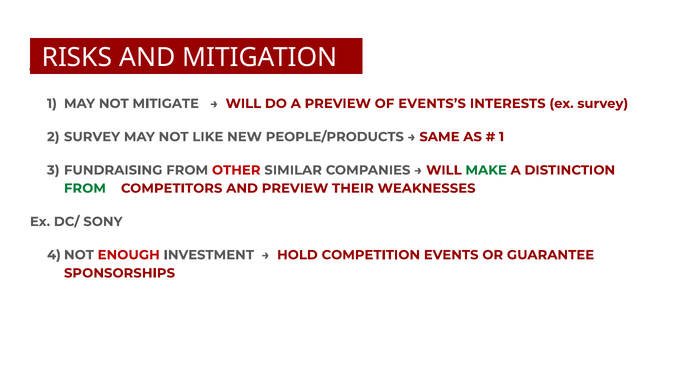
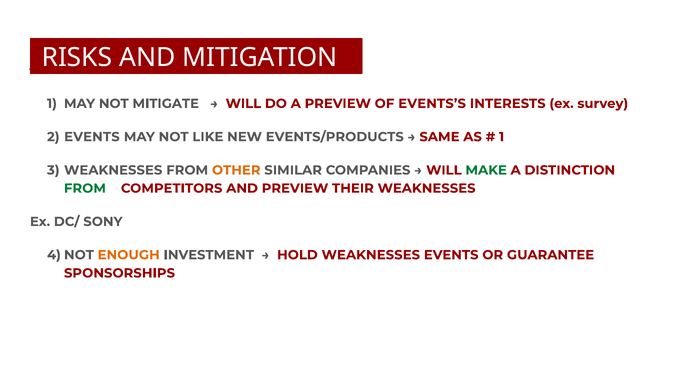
SURVEY at (92, 137): SURVEY -> EVENTS
PEOPLE/PRODUCTS: PEOPLE/PRODUCTS -> EVENTS/PRODUCTS
FUNDRAISING at (113, 170): FUNDRAISING -> WEAKNESSES
OTHER colour: red -> orange
ENOUGH colour: red -> orange
HOLD COMPETITION: COMPETITION -> WEAKNESSES
